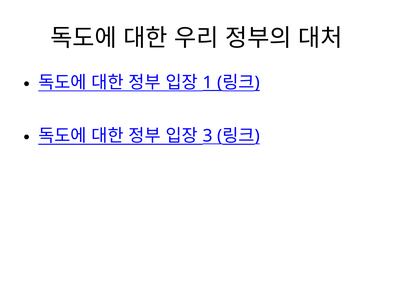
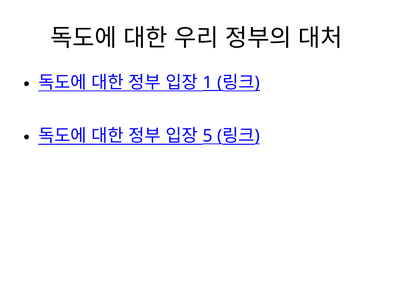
3: 3 -> 5
